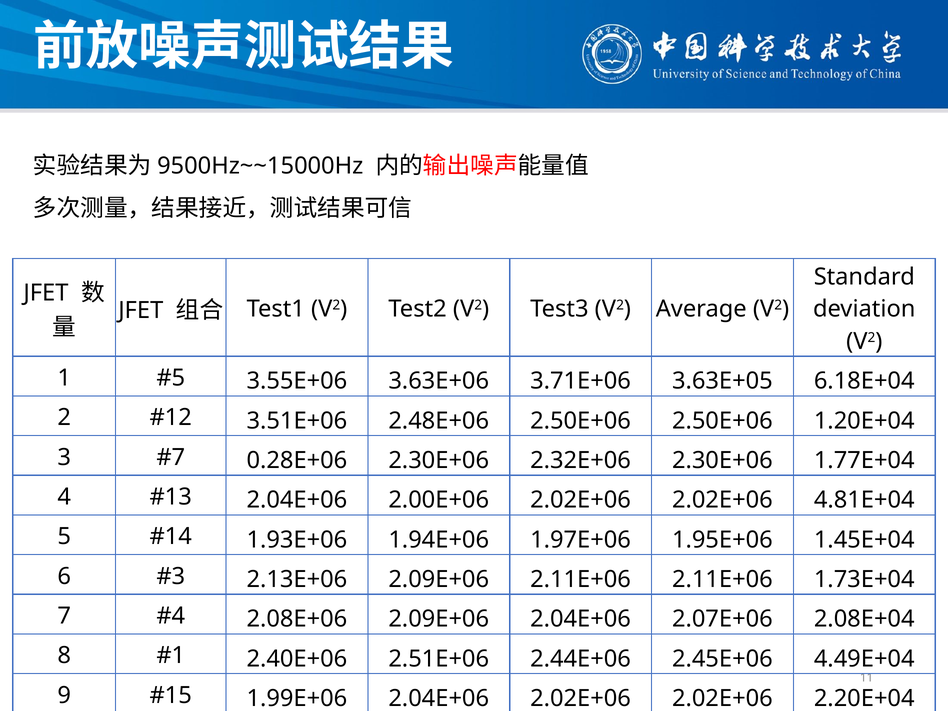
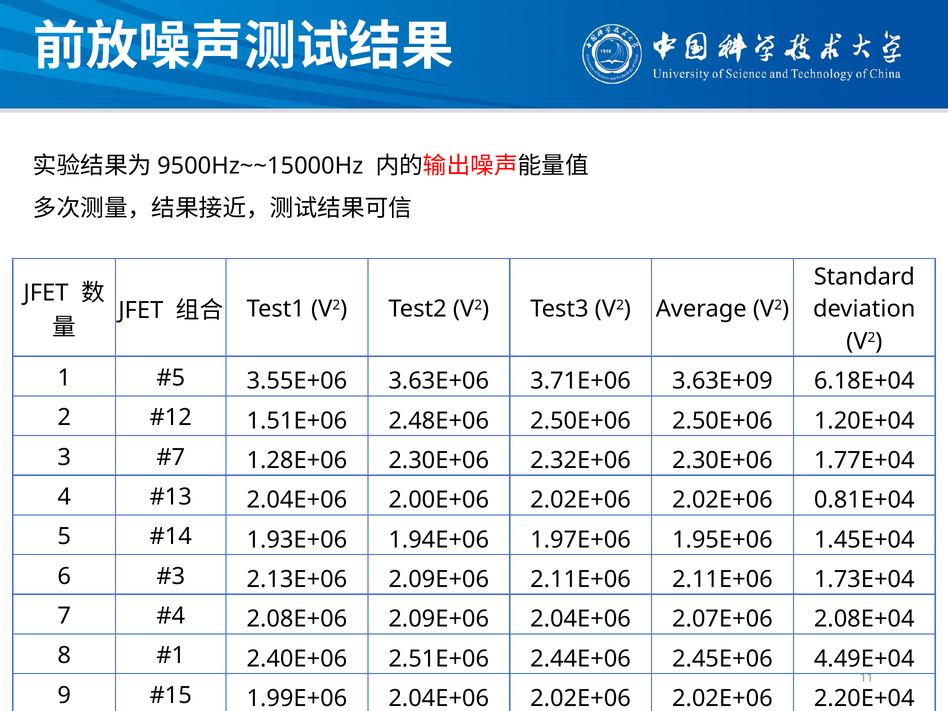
3.63E+05: 3.63E+05 -> 3.63E+09
3.51E+06: 3.51E+06 -> 1.51E+06
0.28E+06: 0.28E+06 -> 1.28E+06
4.81E+04: 4.81E+04 -> 0.81E+04
